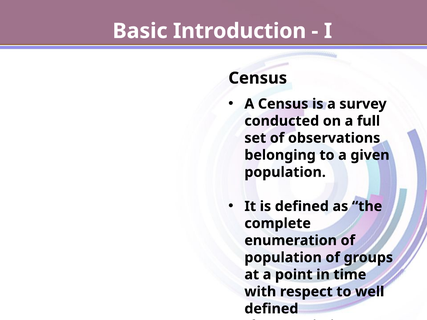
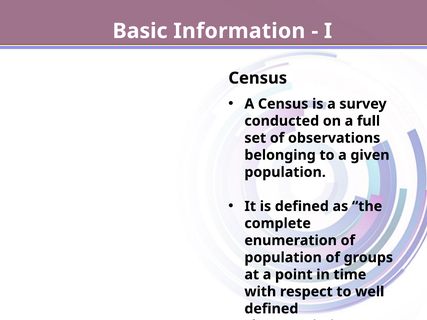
Introduction: Introduction -> Information
